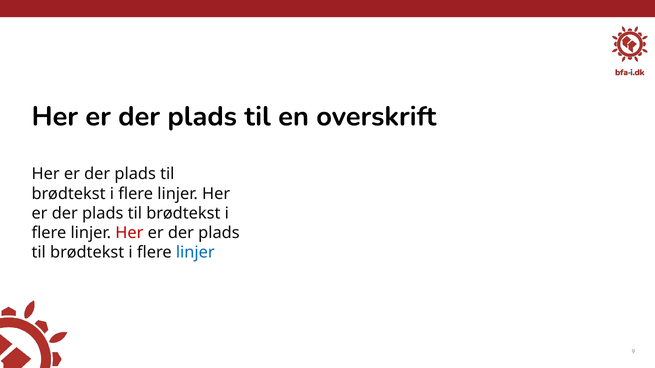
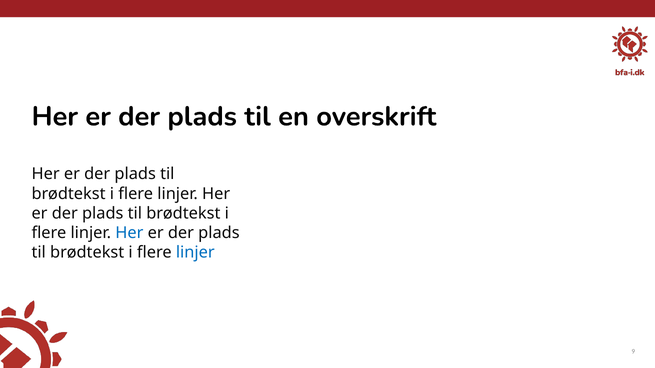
Her at (129, 233) colour: red -> blue
